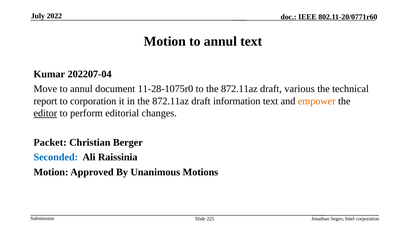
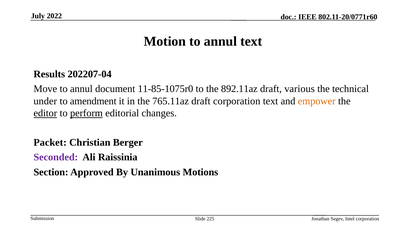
Kumar: Kumar -> Results
11-28-1075r0: 11-28-1075r0 -> 11-85-1075r0
to the 872.11az: 872.11az -> 892.11az
report: report -> under
to corporation: corporation -> amendment
in the 872.11az: 872.11az -> 765.11az
draft information: information -> corporation
perform underline: none -> present
Seconded colour: blue -> purple
Motion at (51, 172): Motion -> Section
